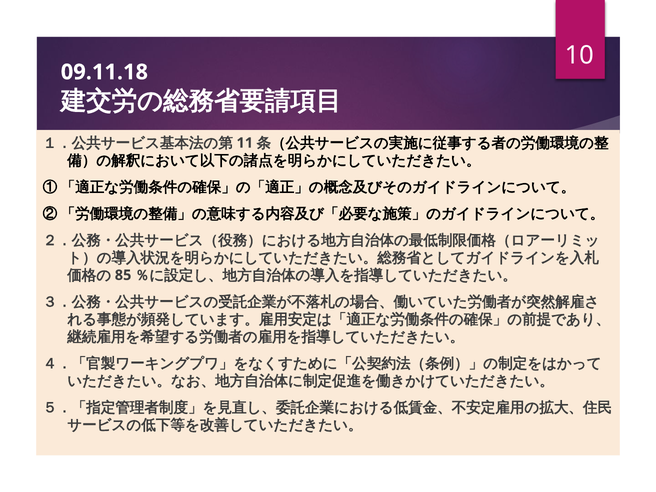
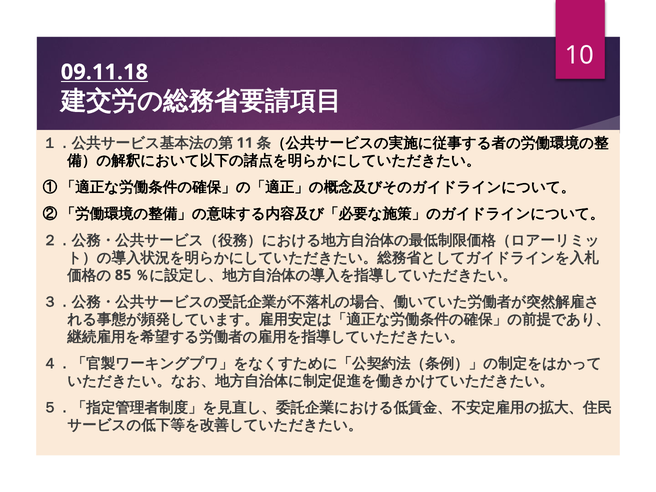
09.11.18 underline: none -> present
